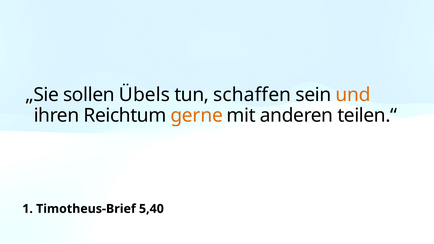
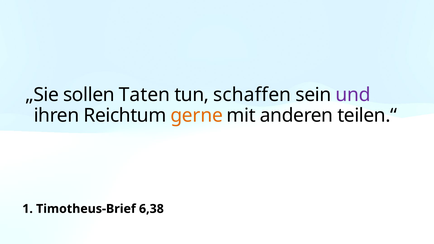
Übels: Übels -> Taten
und colour: orange -> purple
5,40: 5,40 -> 6,38
